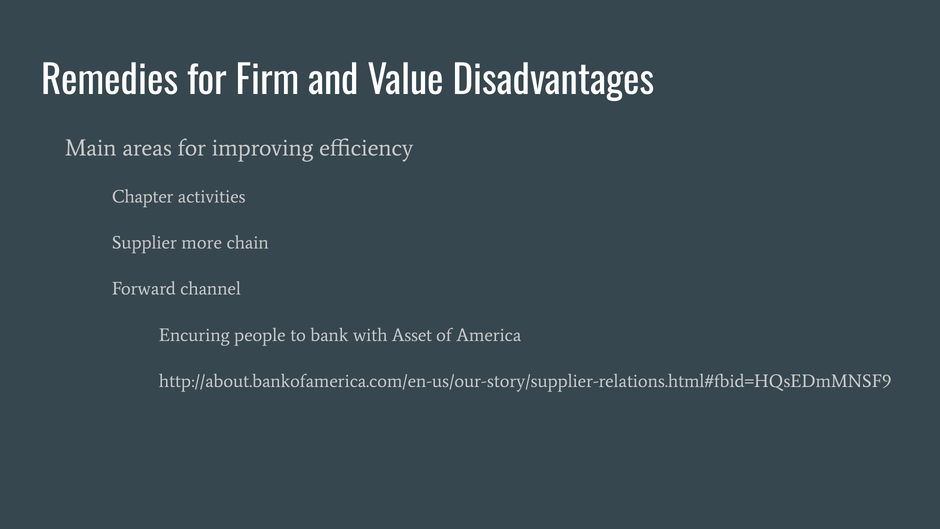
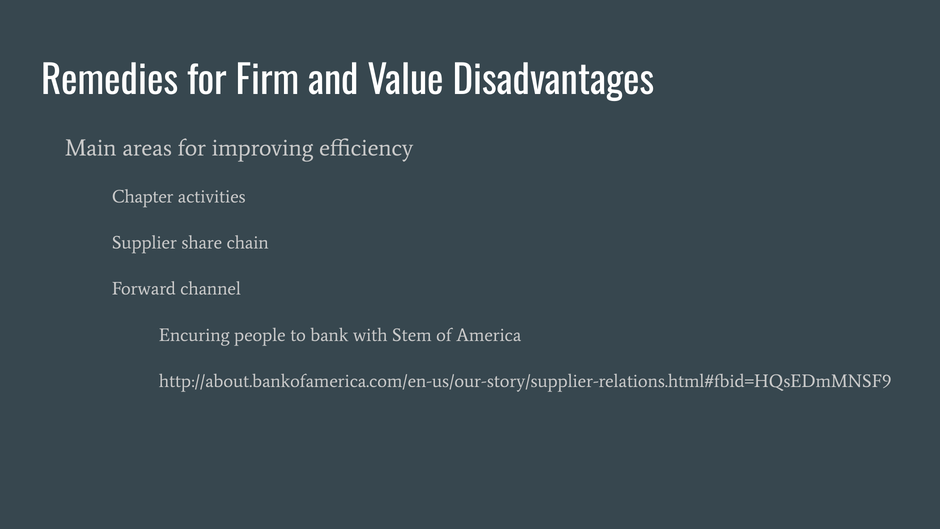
more: more -> share
Asset: Asset -> Stem
